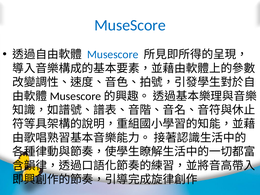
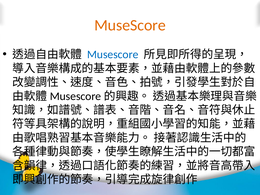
MuseScore at (130, 25) colour: blue -> orange
